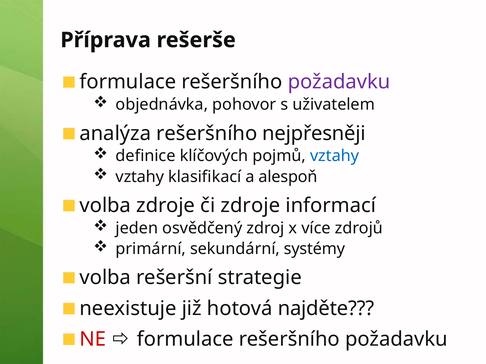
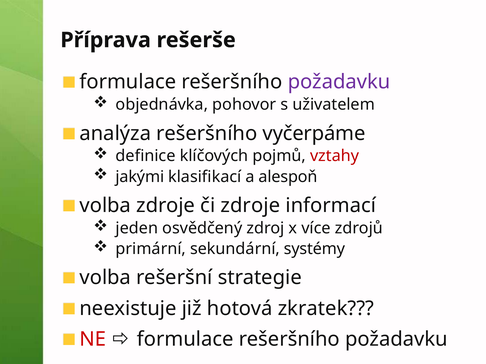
nejpřesněji: nejpřesněji -> vyčerpáme
vztahy at (335, 156) colour: blue -> red
vztahy at (140, 177): vztahy -> jakými
najděte: najděte -> zkratek
